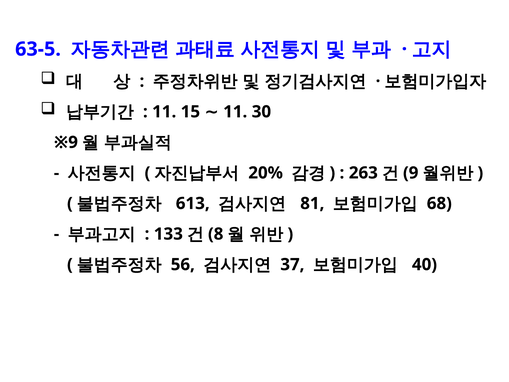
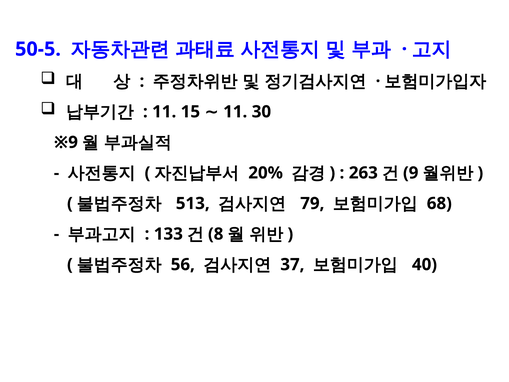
63-5: 63-5 -> 50-5
613: 613 -> 513
81: 81 -> 79
